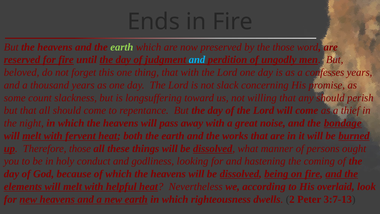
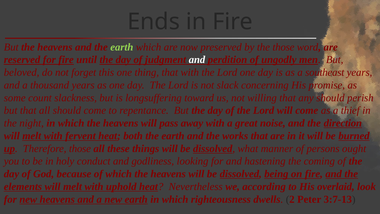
and at (197, 60) colour: light blue -> white
confesses: confesses -> southeast
bondage: bondage -> direction
helpful: helpful -> uphold
